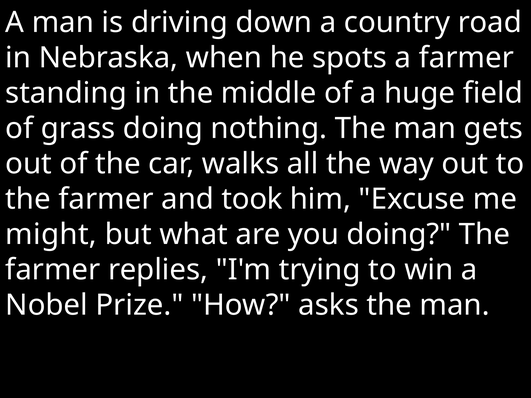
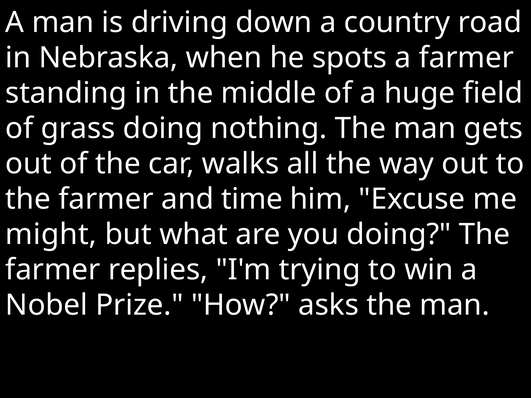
took: took -> time
